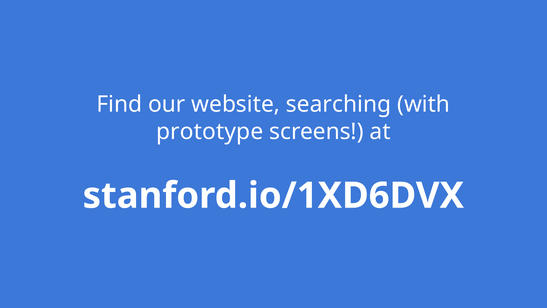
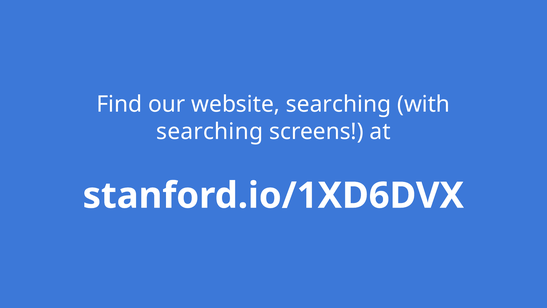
prototype at (210, 132): prototype -> searching
